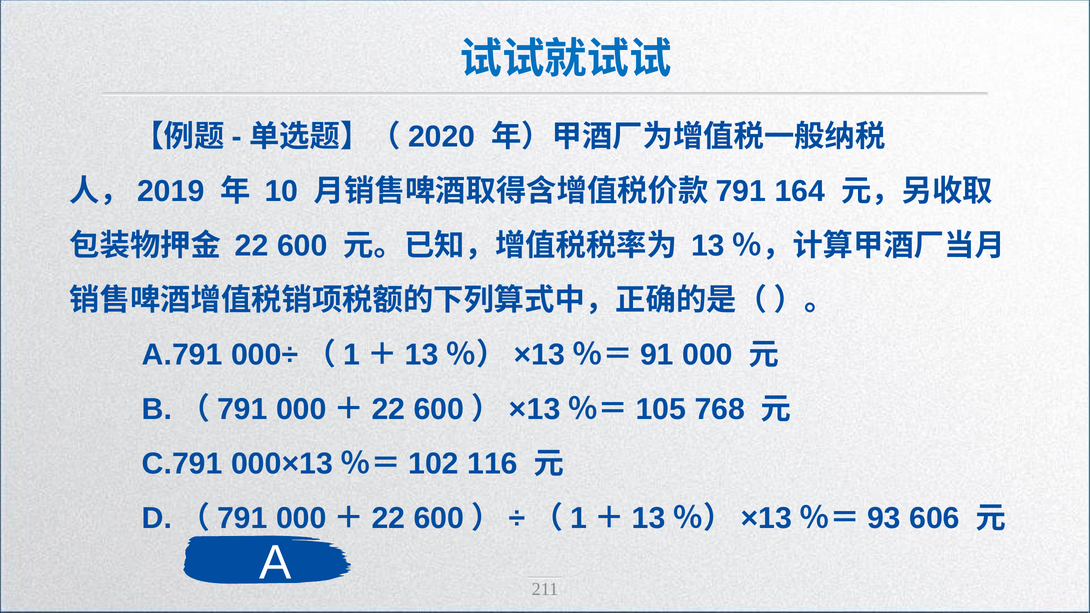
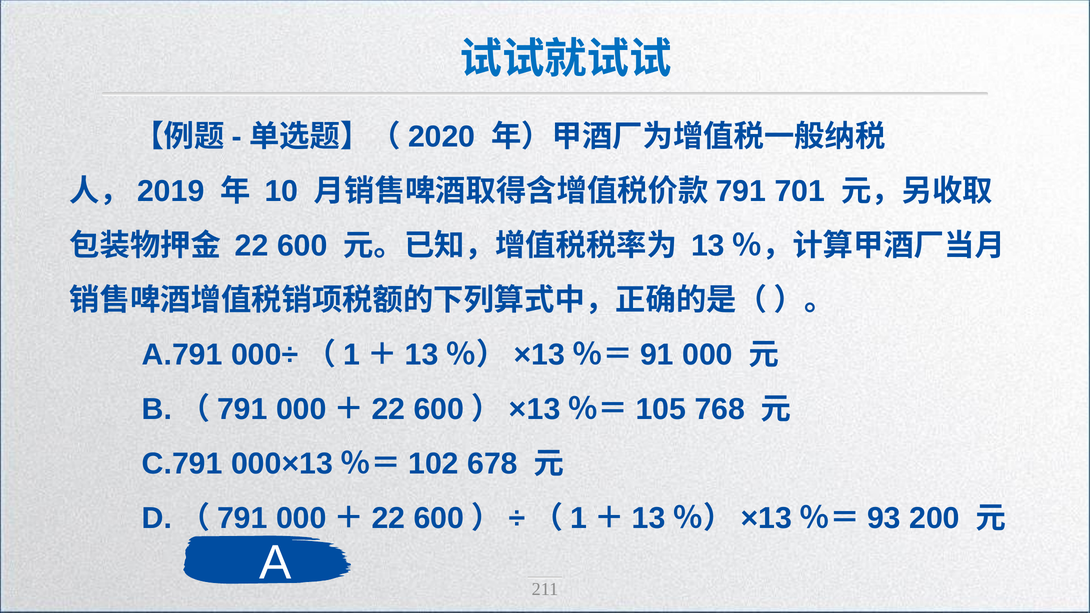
164: 164 -> 701
116: 116 -> 678
606: 606 -> 200
